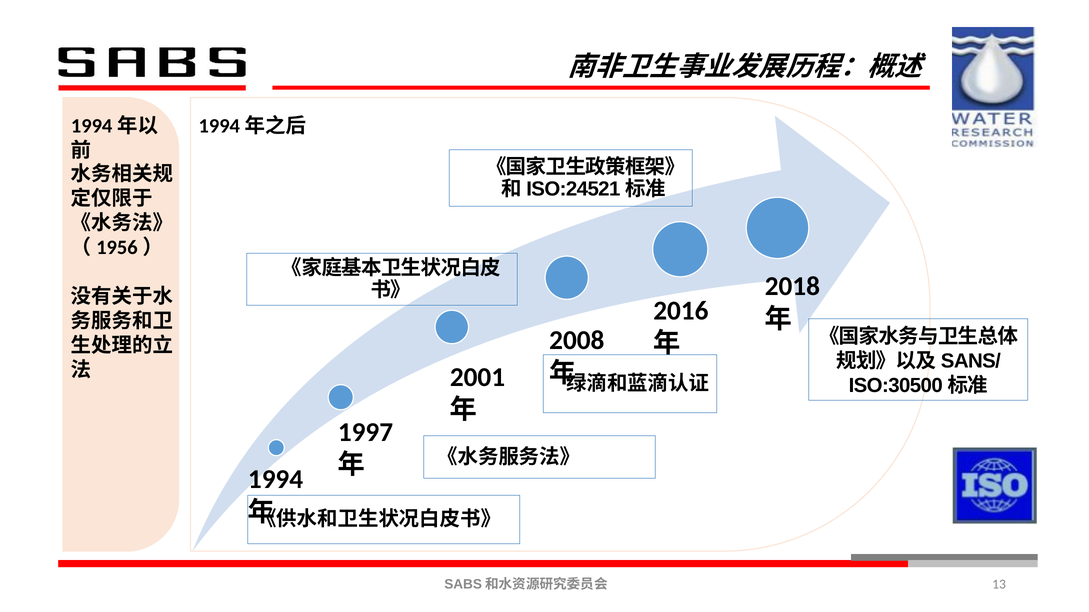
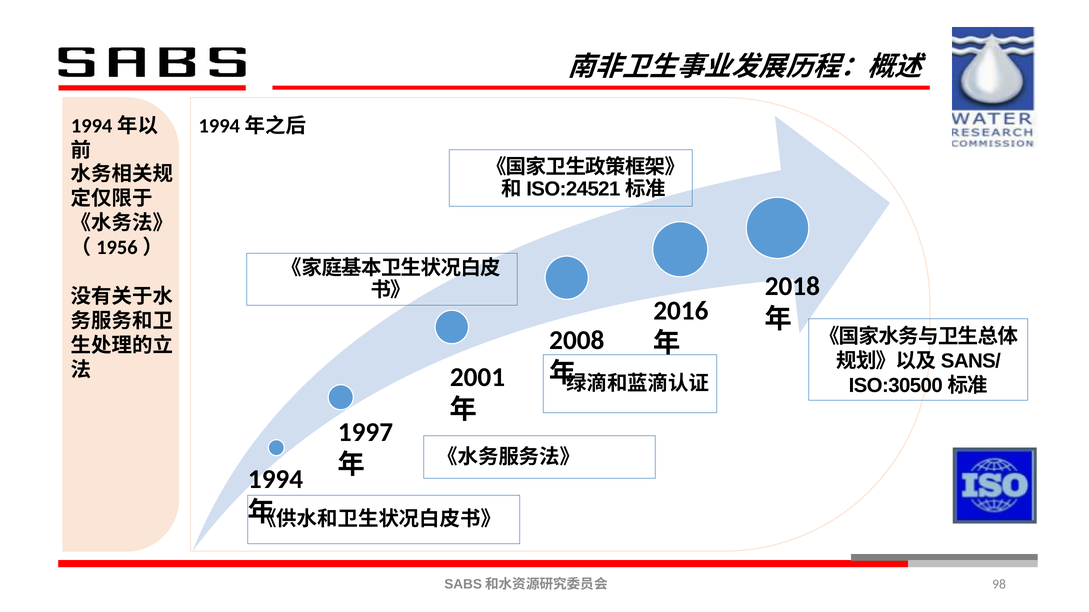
13: 13 -> 98
